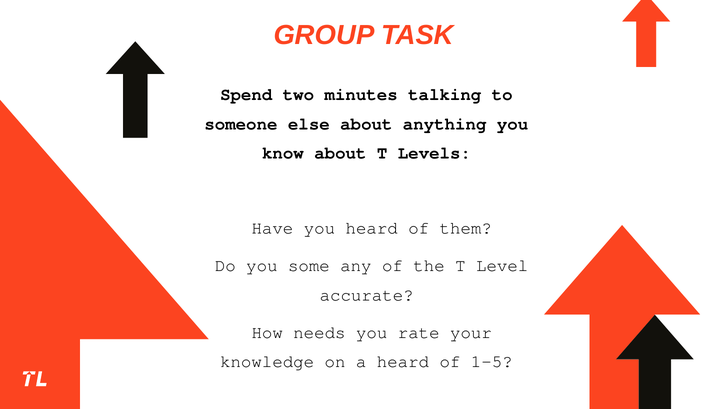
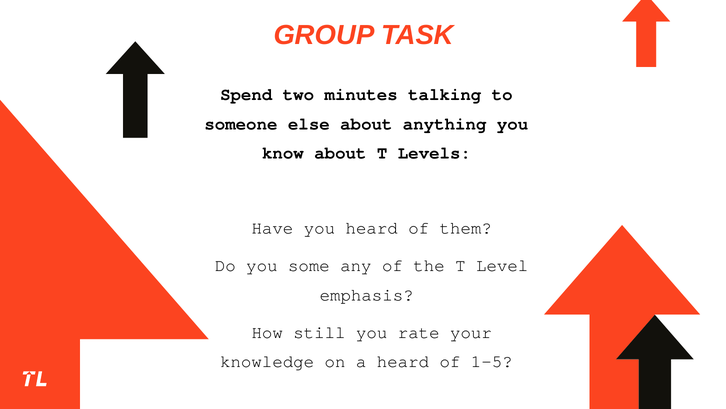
accurate: accurate -> emphasis
needs: needs -> still
